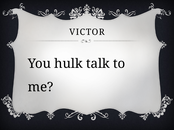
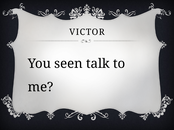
hulk: hulk -> seen
